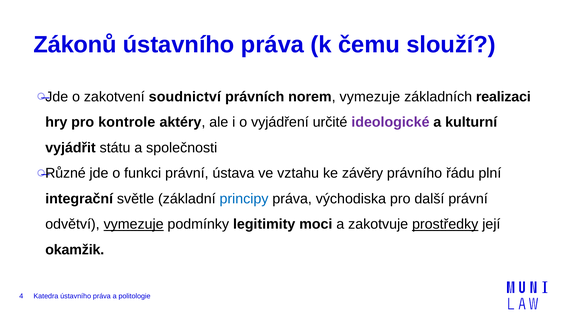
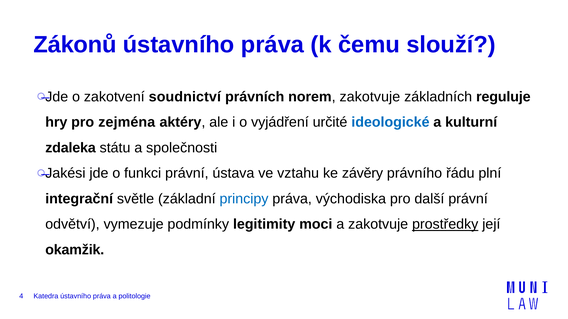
norem vymezuje: vymezuje -> zakotvuje
realizaci: realizaci -> reguluje
kontrole: kontrole -> zejména
ideologické colour: purple -> blue
vyjádřit: vyjádřit -> zdaleka
Různé: Různé -> Jakési
vymezuje at (134, 225) underline: present -> none
